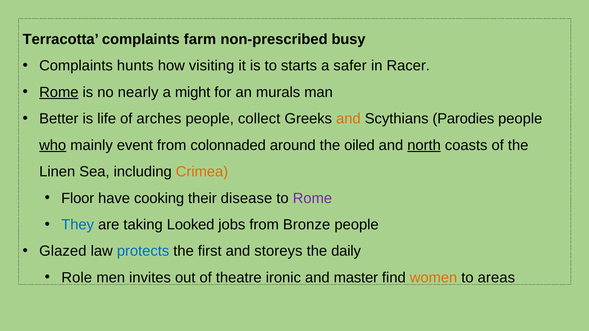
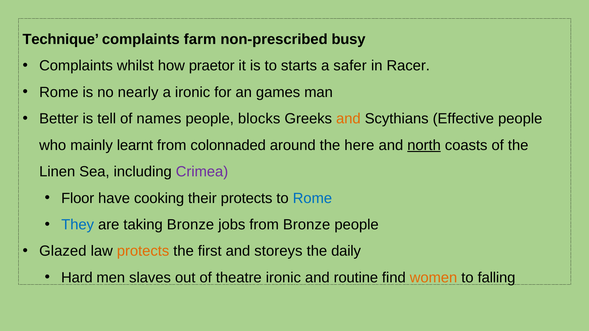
Terracotta: Terracotta -> Technique
hunts: hunts -> whilst
visiting: visiting -> praetor
Rome at (59, 92) underline: present -> none
a might: might -> ironic
murals: murals -> games
life: life -> tell
arches: arches -> names
collect: collect -> blocks
Parodies: Parodies -> Effective
who underline: present -> none
event: event -> learnt
oiled: oiled -> here
Crimea colour: orange -> purple
their disease: disease -> protects
Rome at (312, 198) colour: purple -> blue
taking Looked: Looked -> Bronze
protects at (143, 251) colour: blue -> orange
Role: Role -> Hard
invites: invites -> slaves
master: master -> routine
areas: areas -> falling
